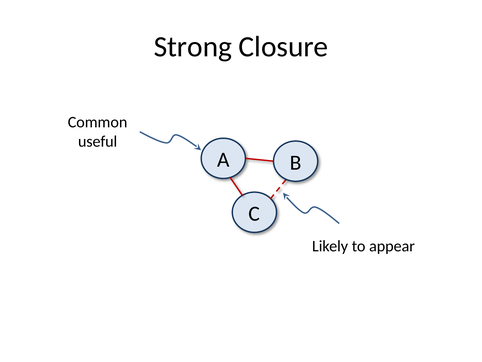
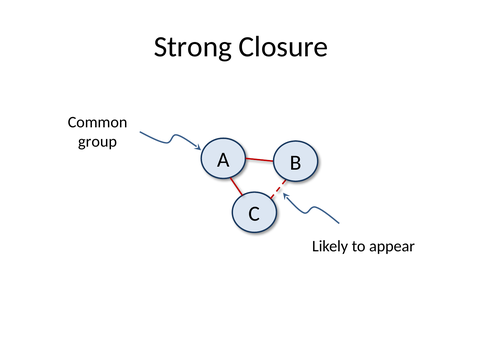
useful: useful -> group
